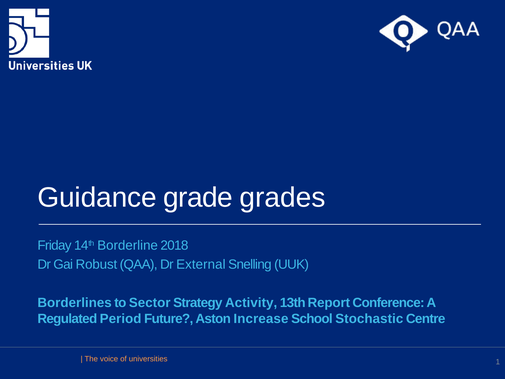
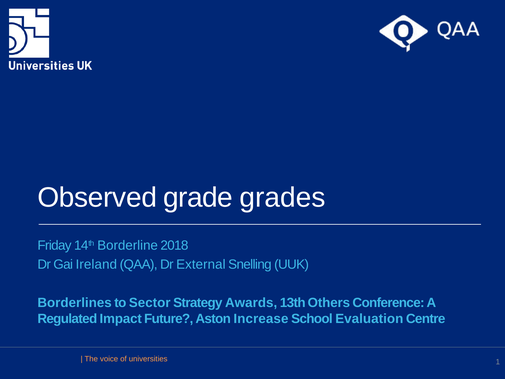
Guidance: Guidance -> Observed
Robust: Robust -> Ireland
Activity: Activity -> Awards
Report: Report -> Others
Period: Period -> Impact
Stochastic: Stochastic -> Evaluation
